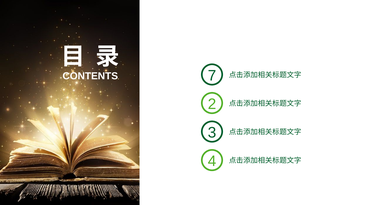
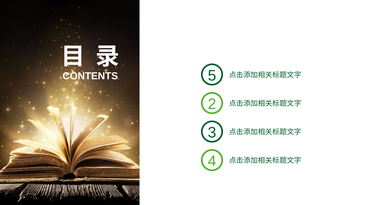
7: 7 -> 5
